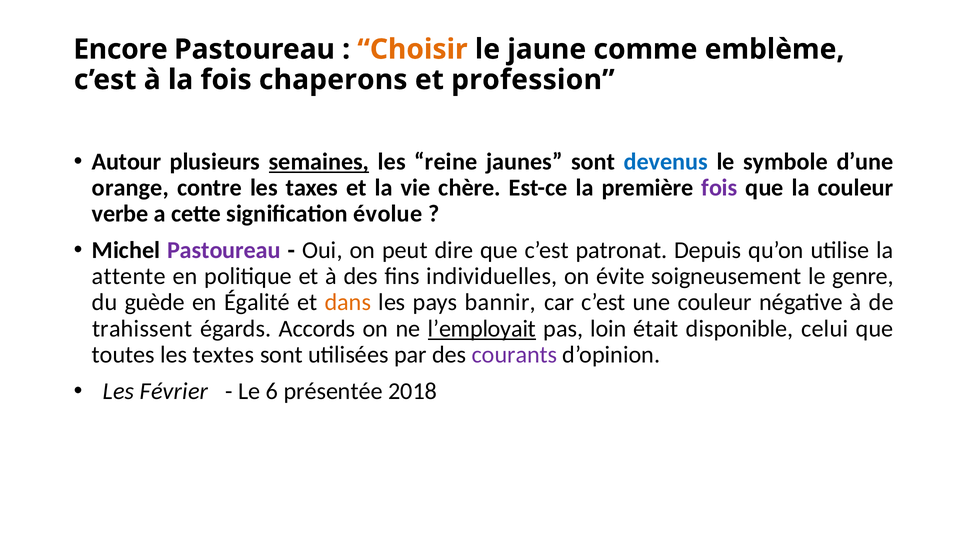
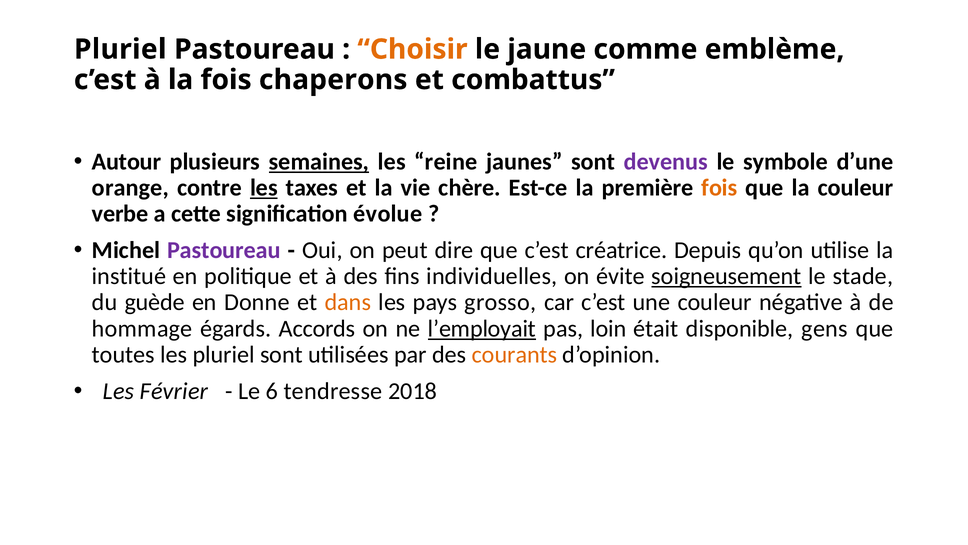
Encore at (120, 49): Encore -> Pluriel
profession: profession -> combattus
devenus colour: blue -> purple
les at (264, 188) underline: none -> present
fois at (719, 188) colour: purple -> orange
patronat: patronat -> créatrice
attente: attente -> institué
soigneusement underline: none -> present
genre: genre -> stade
Égalité: Égalité -> Donne
bannir: bannir -> grosso
trahissent: trahissent -> hommage
celui: celui -> gens
les textes: textes -> pluriel
courants colour: purple -> orange
présentée: présentée -> tendresse
